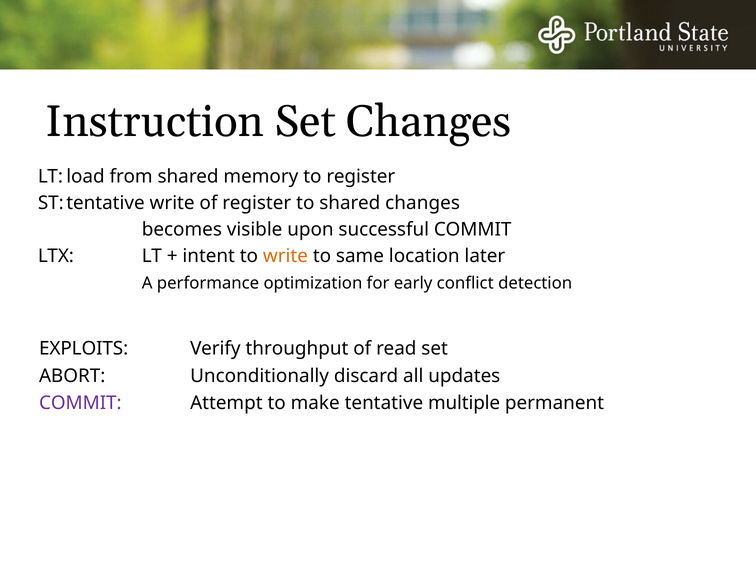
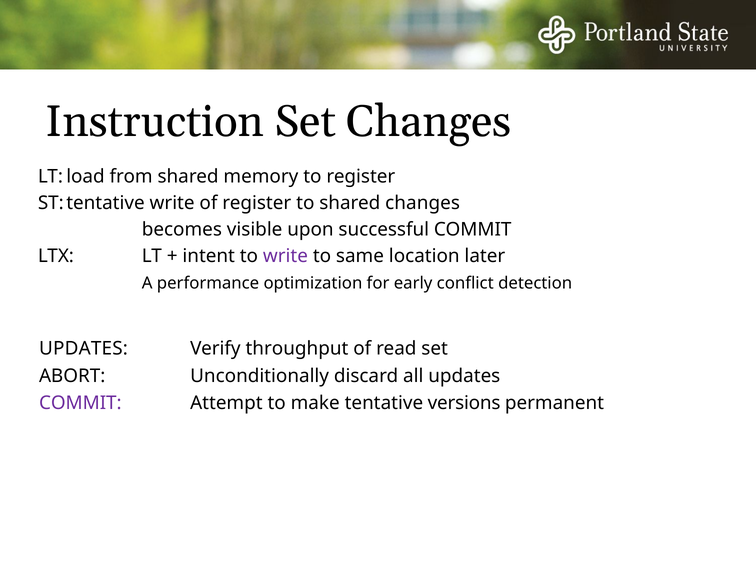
write at (285, 256) colour: orange -> purple
EXPLOITS at (84, 349): EXPLOITS -> UPDATES
multiple: multiple -> versions
